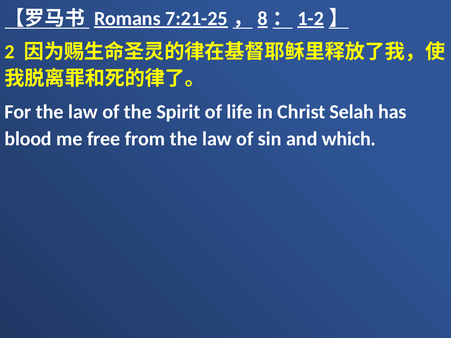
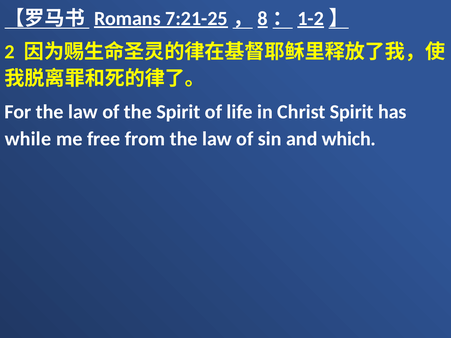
Christ Selah: Selah -> Spirit
blood: blood -> while
